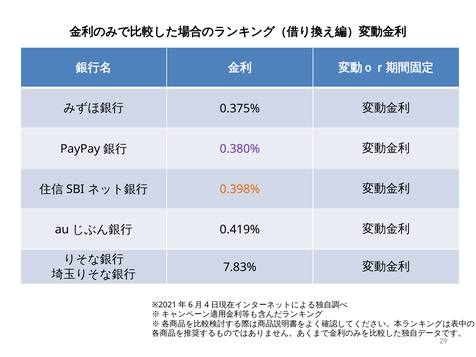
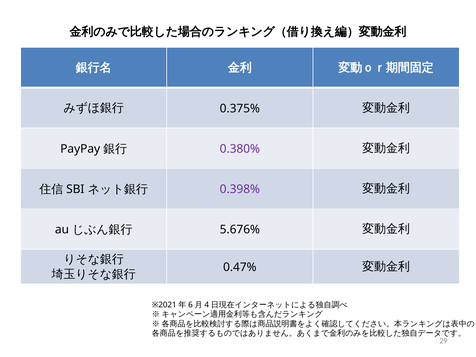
0.398% colour: orange -> purple
0.419%: 0.419% -> 5.676%
7.83%: 7.83% -> 0.47%
